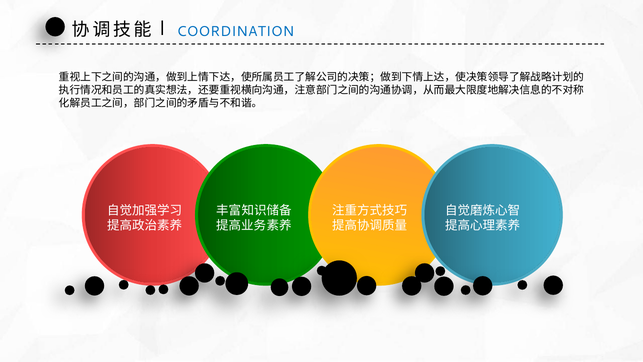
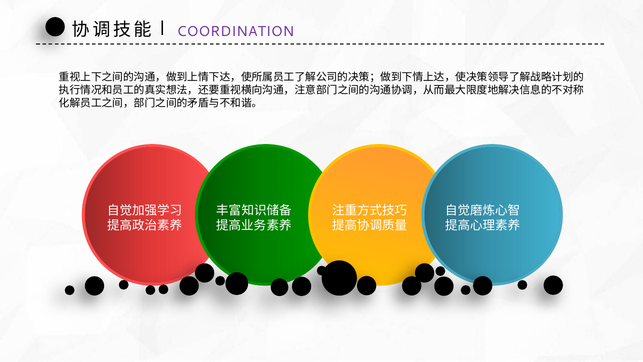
COORDINATION colour: blue -> purple
